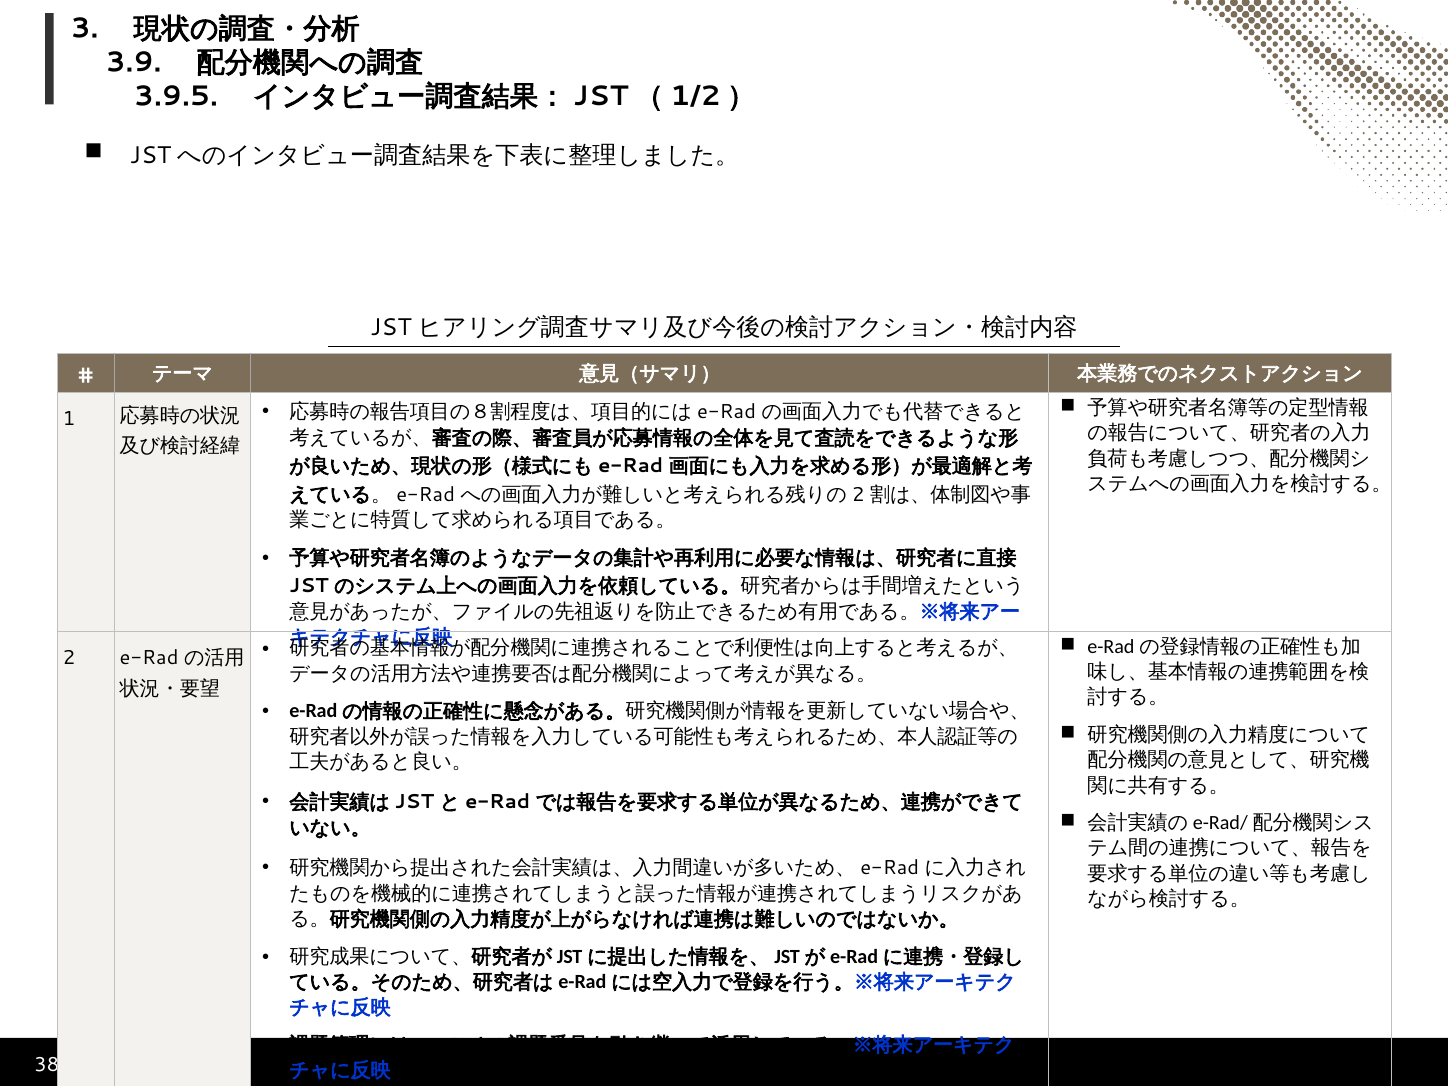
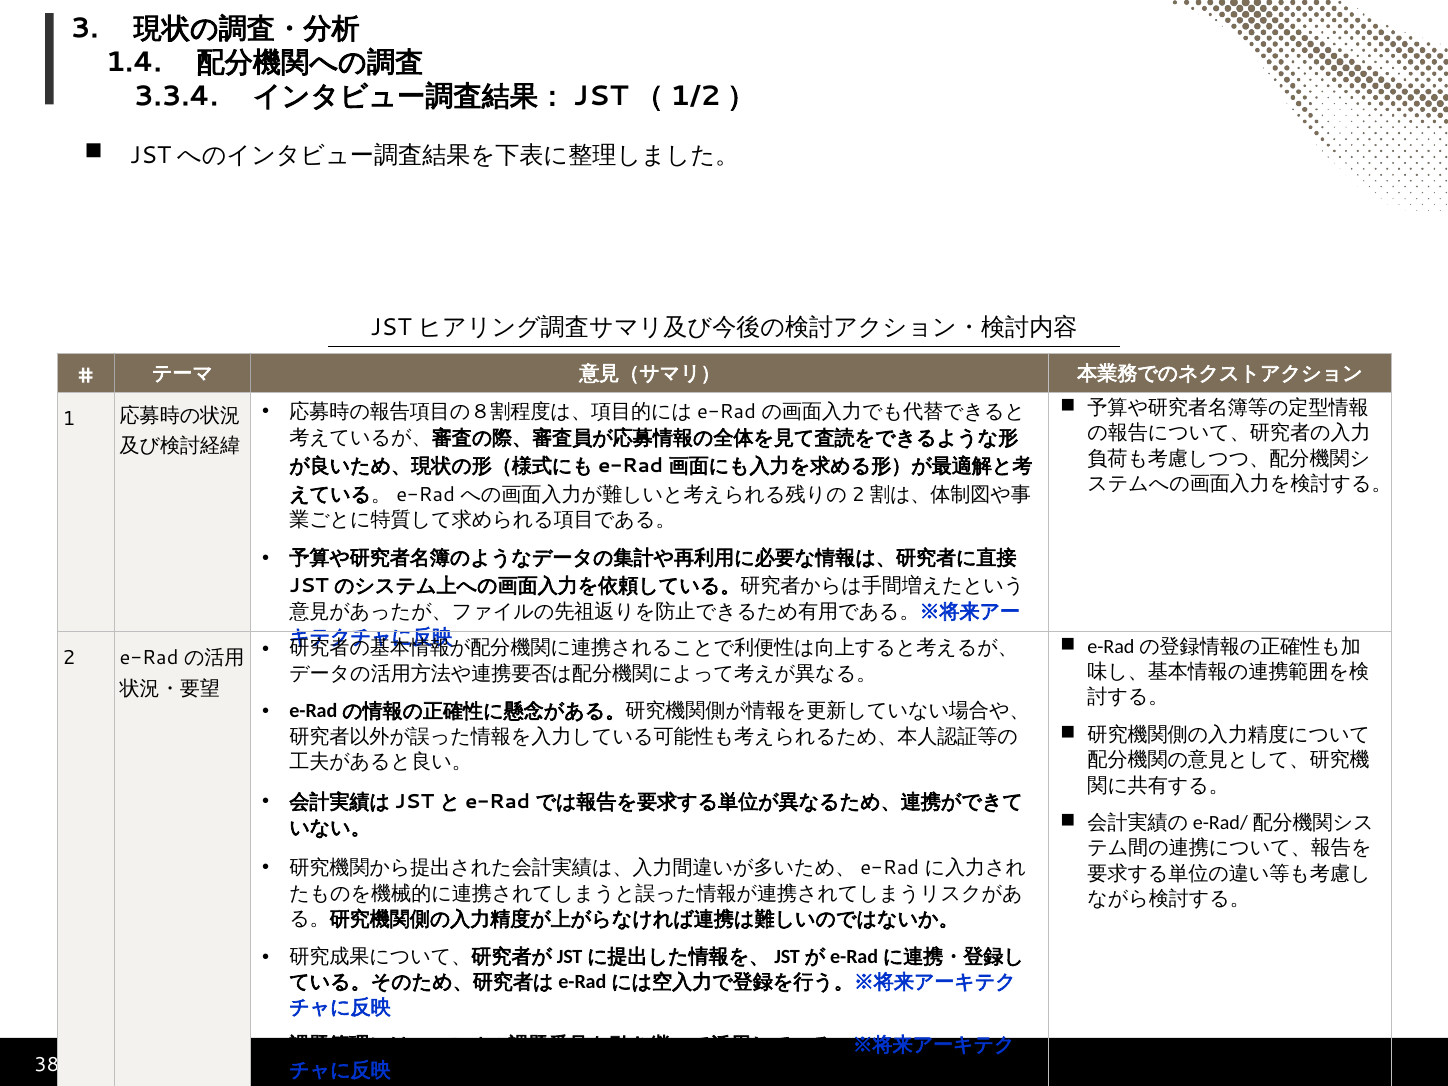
3.9: 3.9 -> 1.4
3.9.5: 3.9.5 -> 3.3.4
